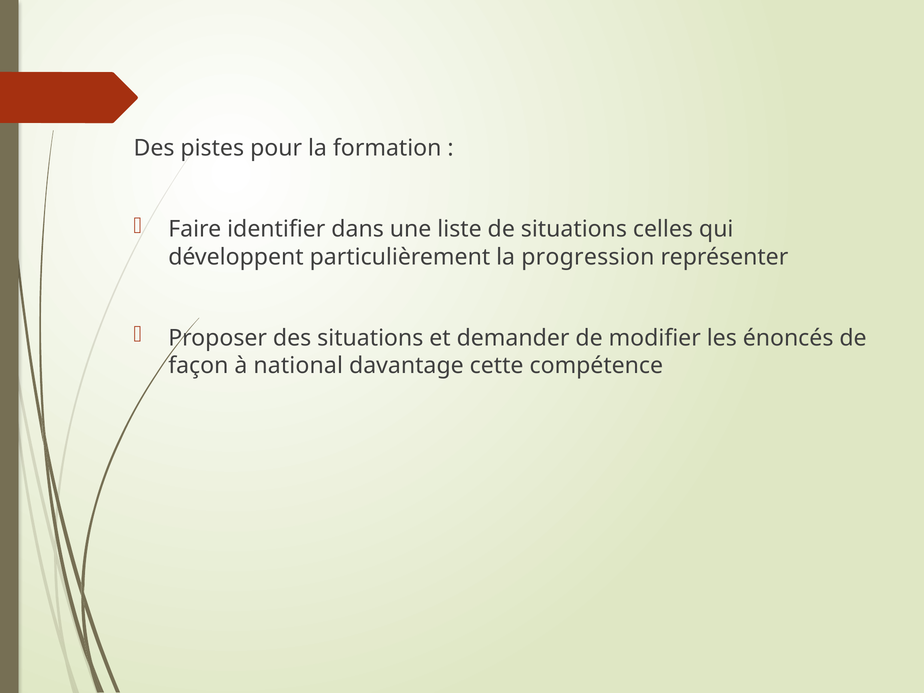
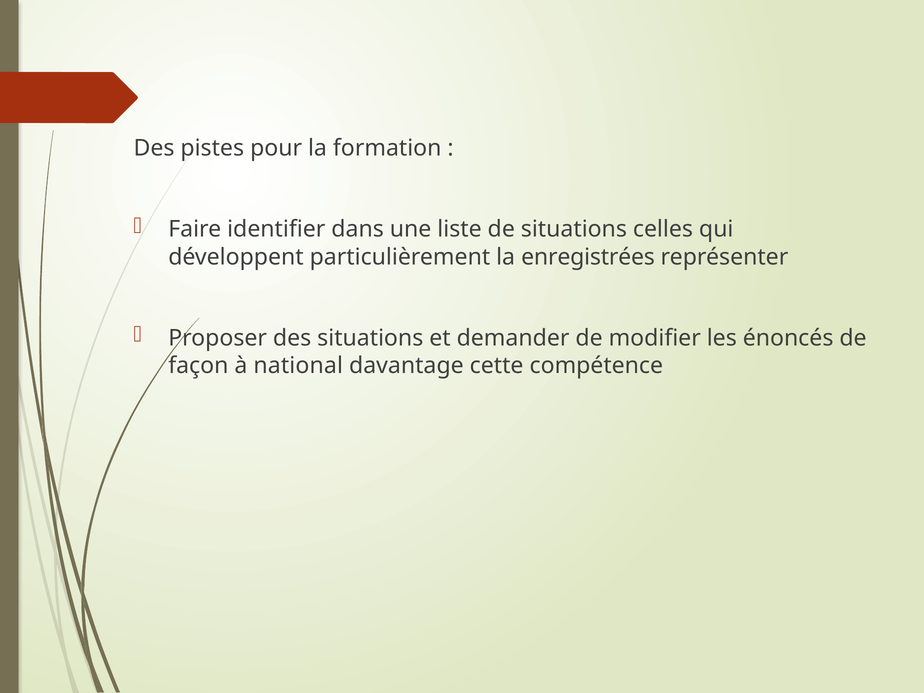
progression: progression -> enregistrées
